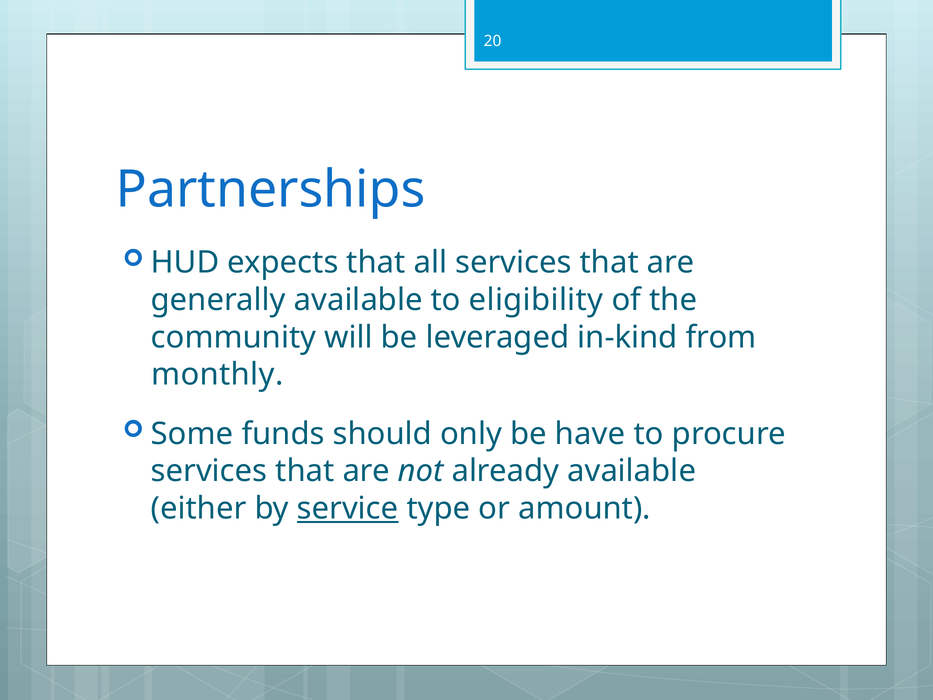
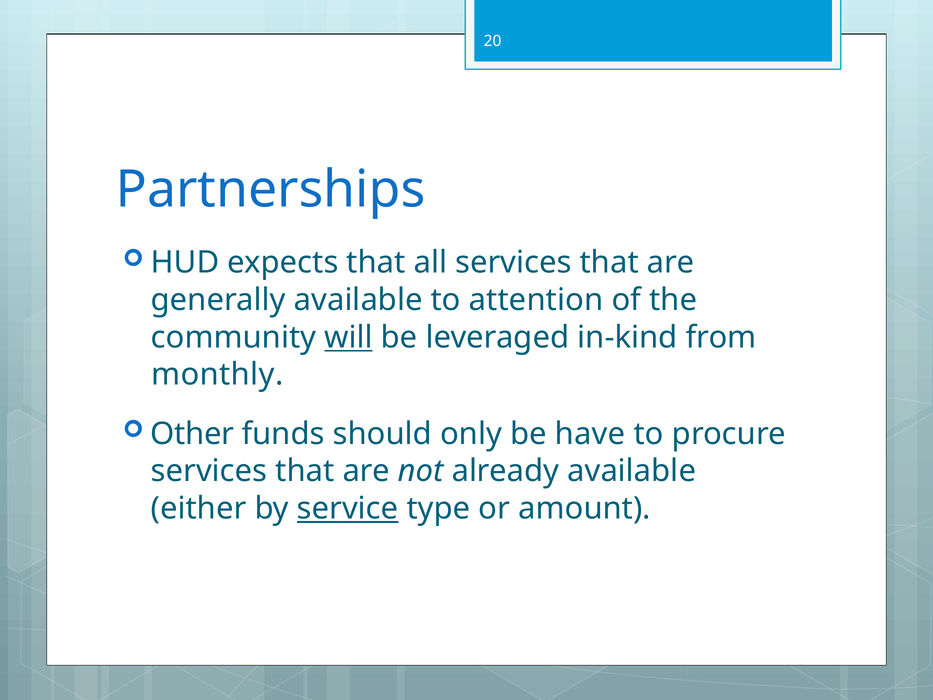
eligibility: eligibility -> attention
will underline: none -> present
Some: Some -> Other
